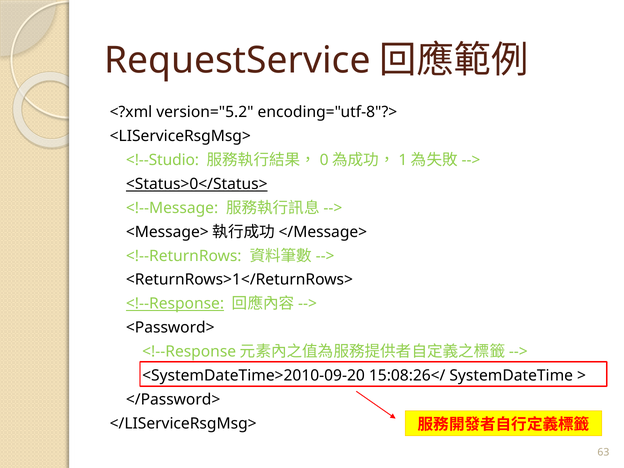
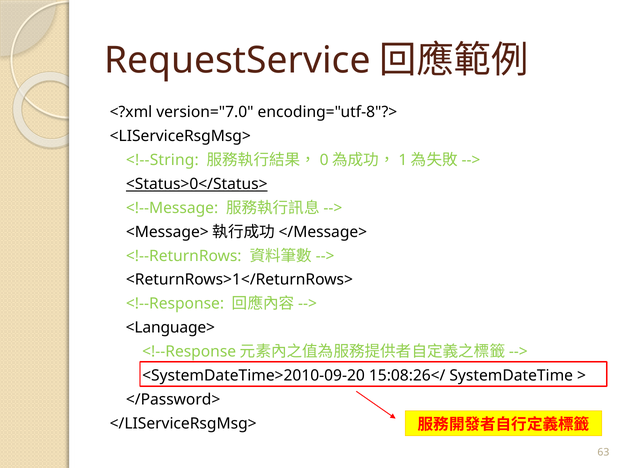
version="5.2: version="5.2 -> version="7.0
<!--Studio: <!--Studio -> <!--String
<!--Response underline: present -> none
<Password>: <Password> -> <Language>
